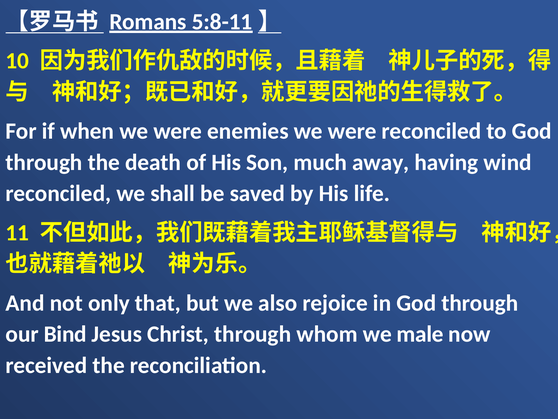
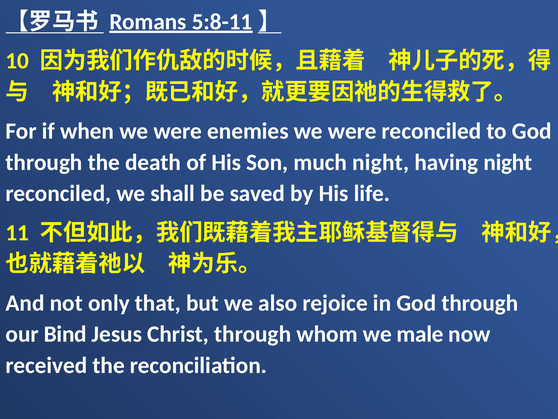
much away: away -> night
having wind: wind -> night
